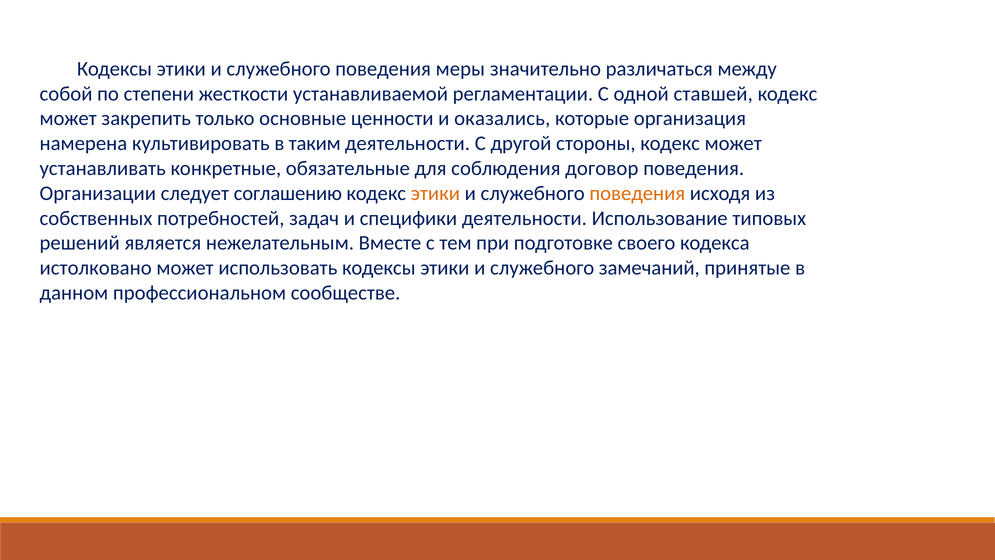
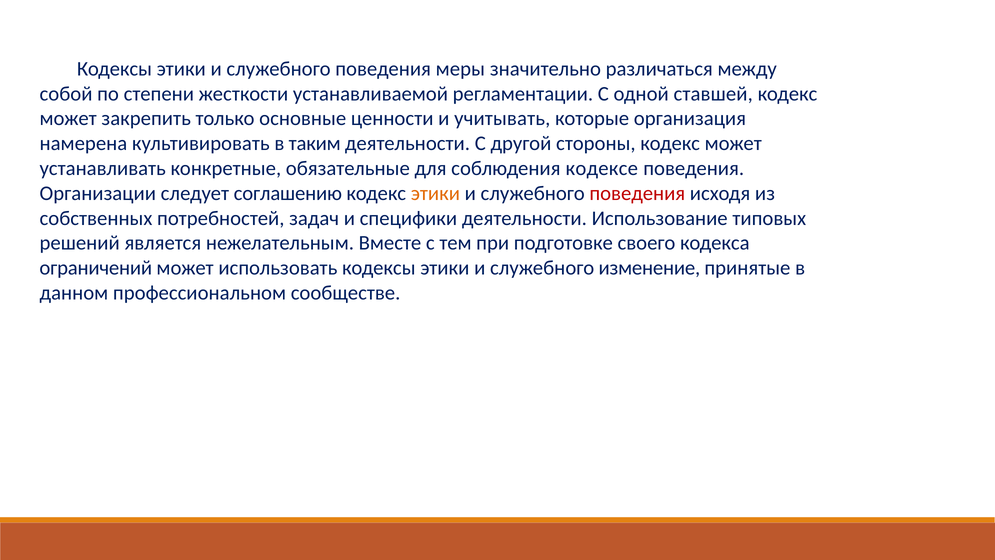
оказались: оказались -> учитывать
договор: договор -> кодексе
поведения at (637, 193) colour: orange -> red
истолковано: истолковано -> ограничений
замечаний: замечаний -> изменение
